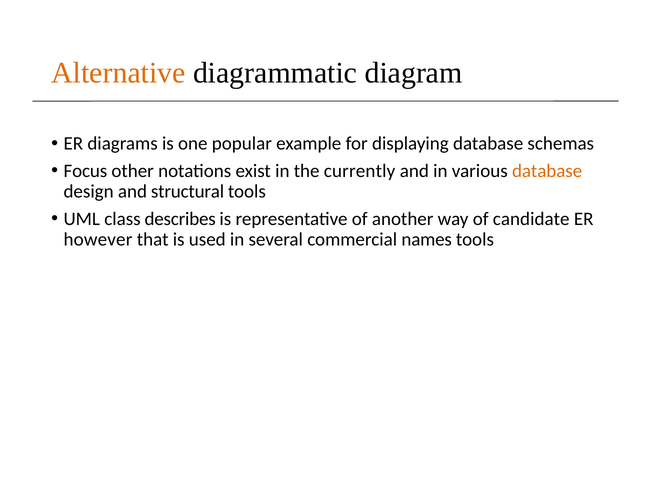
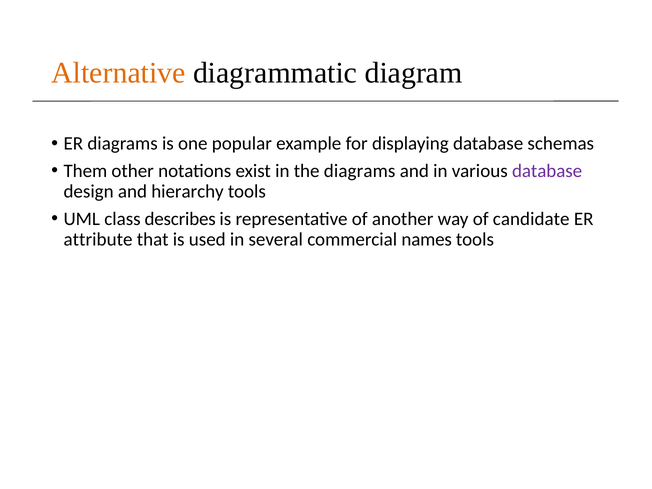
Focus: Focus -> Them
the currently: currently -> diagrams
database at (547, 171) colour: orange -> purple
structural: structural -> hierarchy
however: however -> attribute
